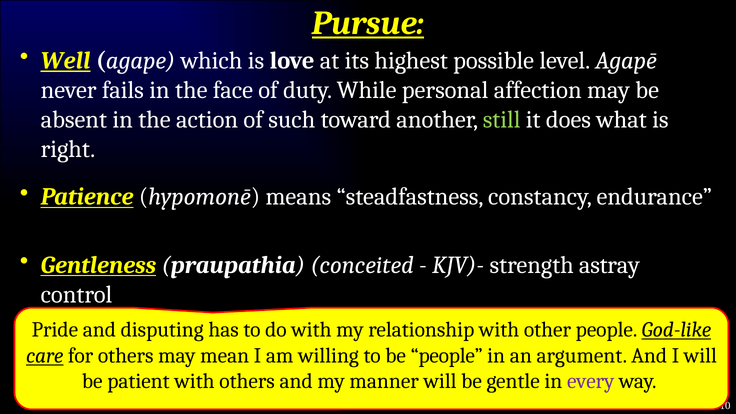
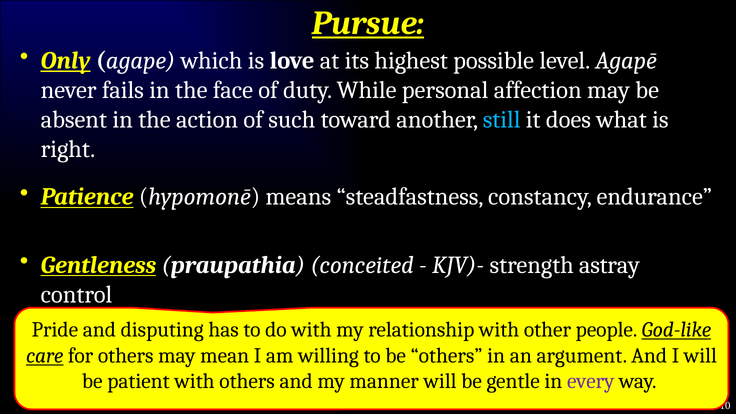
Well: Well -> Only
still colour: light green -> light blue
be people: people -> others
